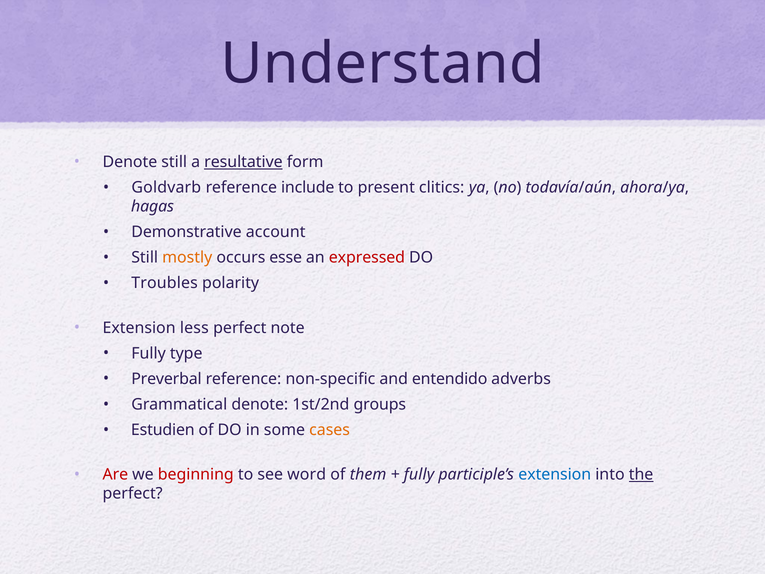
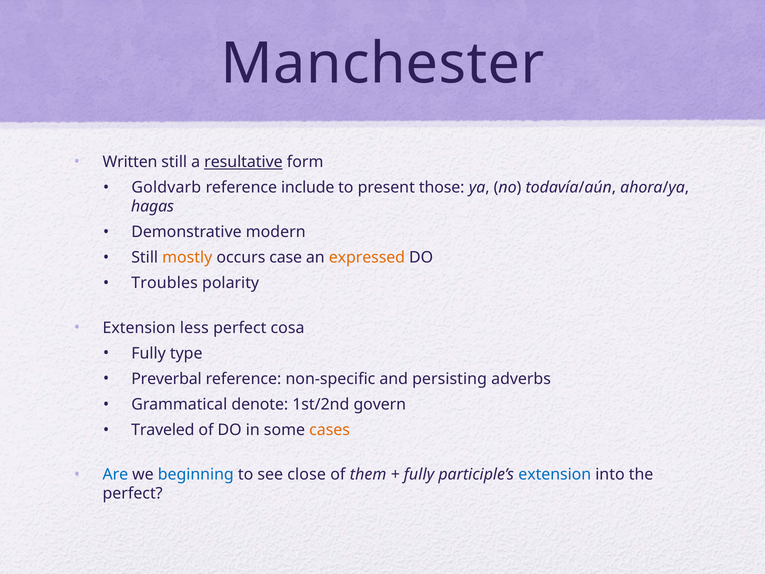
Understand: Understand -> Manchester
Denote at (130, 162): Denote -> Written
clitics: clitics -> those
account: account -> modern
esse: esse -> case
expressed colour: red -> orange
note: note -> cosa
entendido: entendido -> persisting
groups: groups -> govern
Estudien: Estudien -> Traveled
Are colour: red -> blue
beginning colour: red -> blue
word: word -> close
the underline: present -> none
